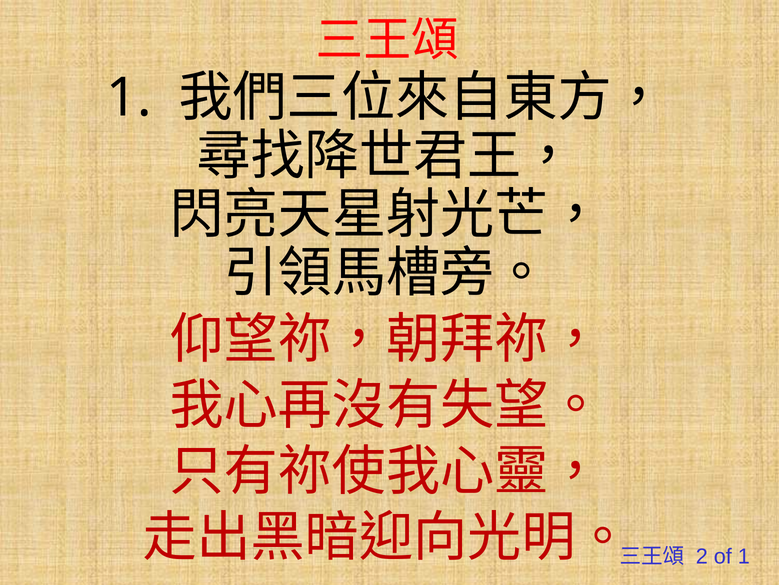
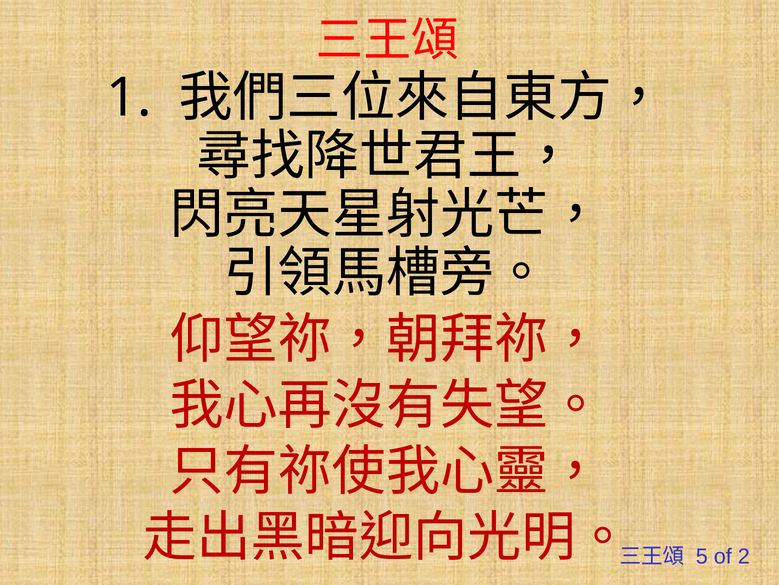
2: 2 -> 5
of 1: 1 -> 2
